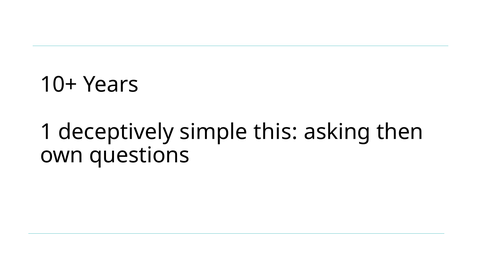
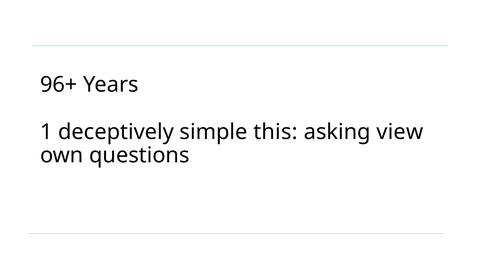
10+: 10+ -> 96+
then: then -> view
